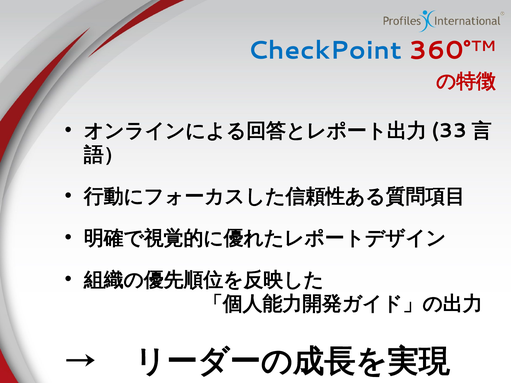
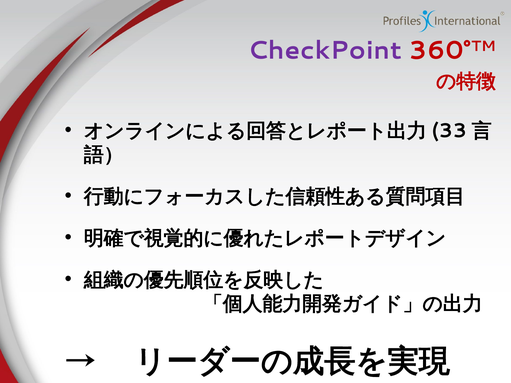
CheckPoint colour: blue -> purple
